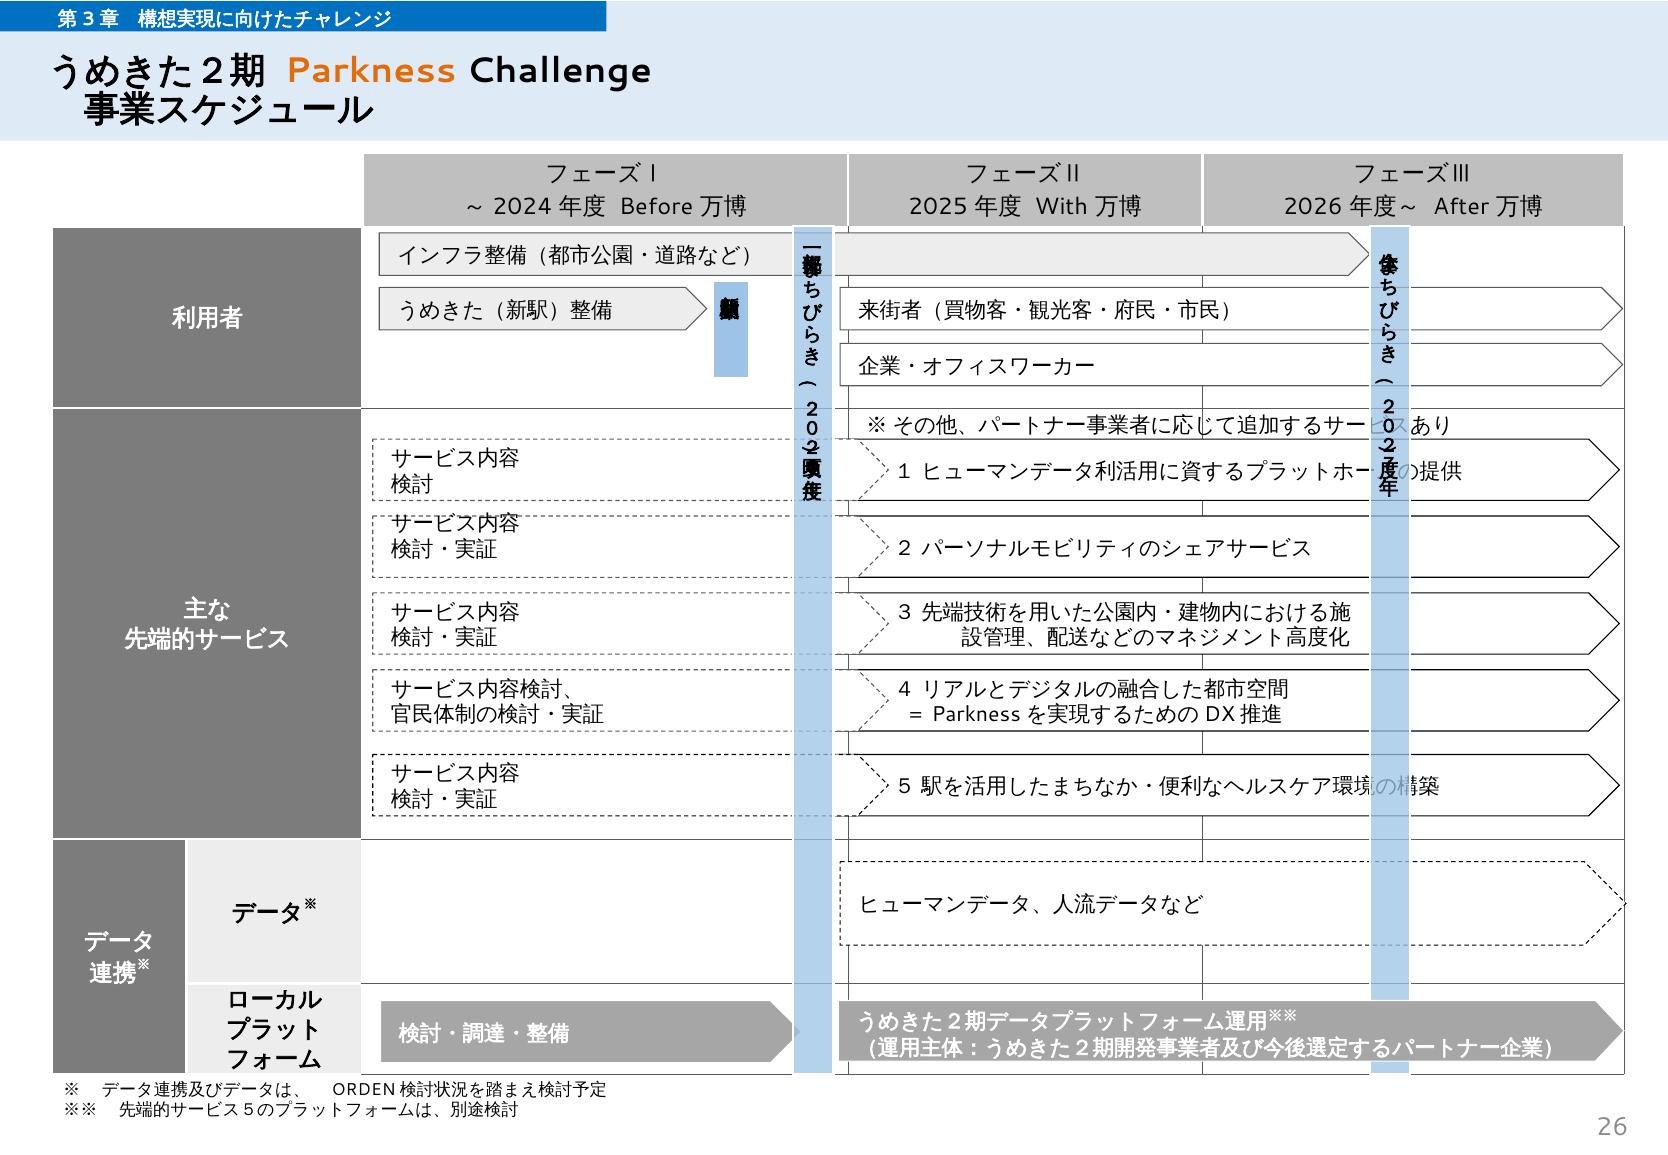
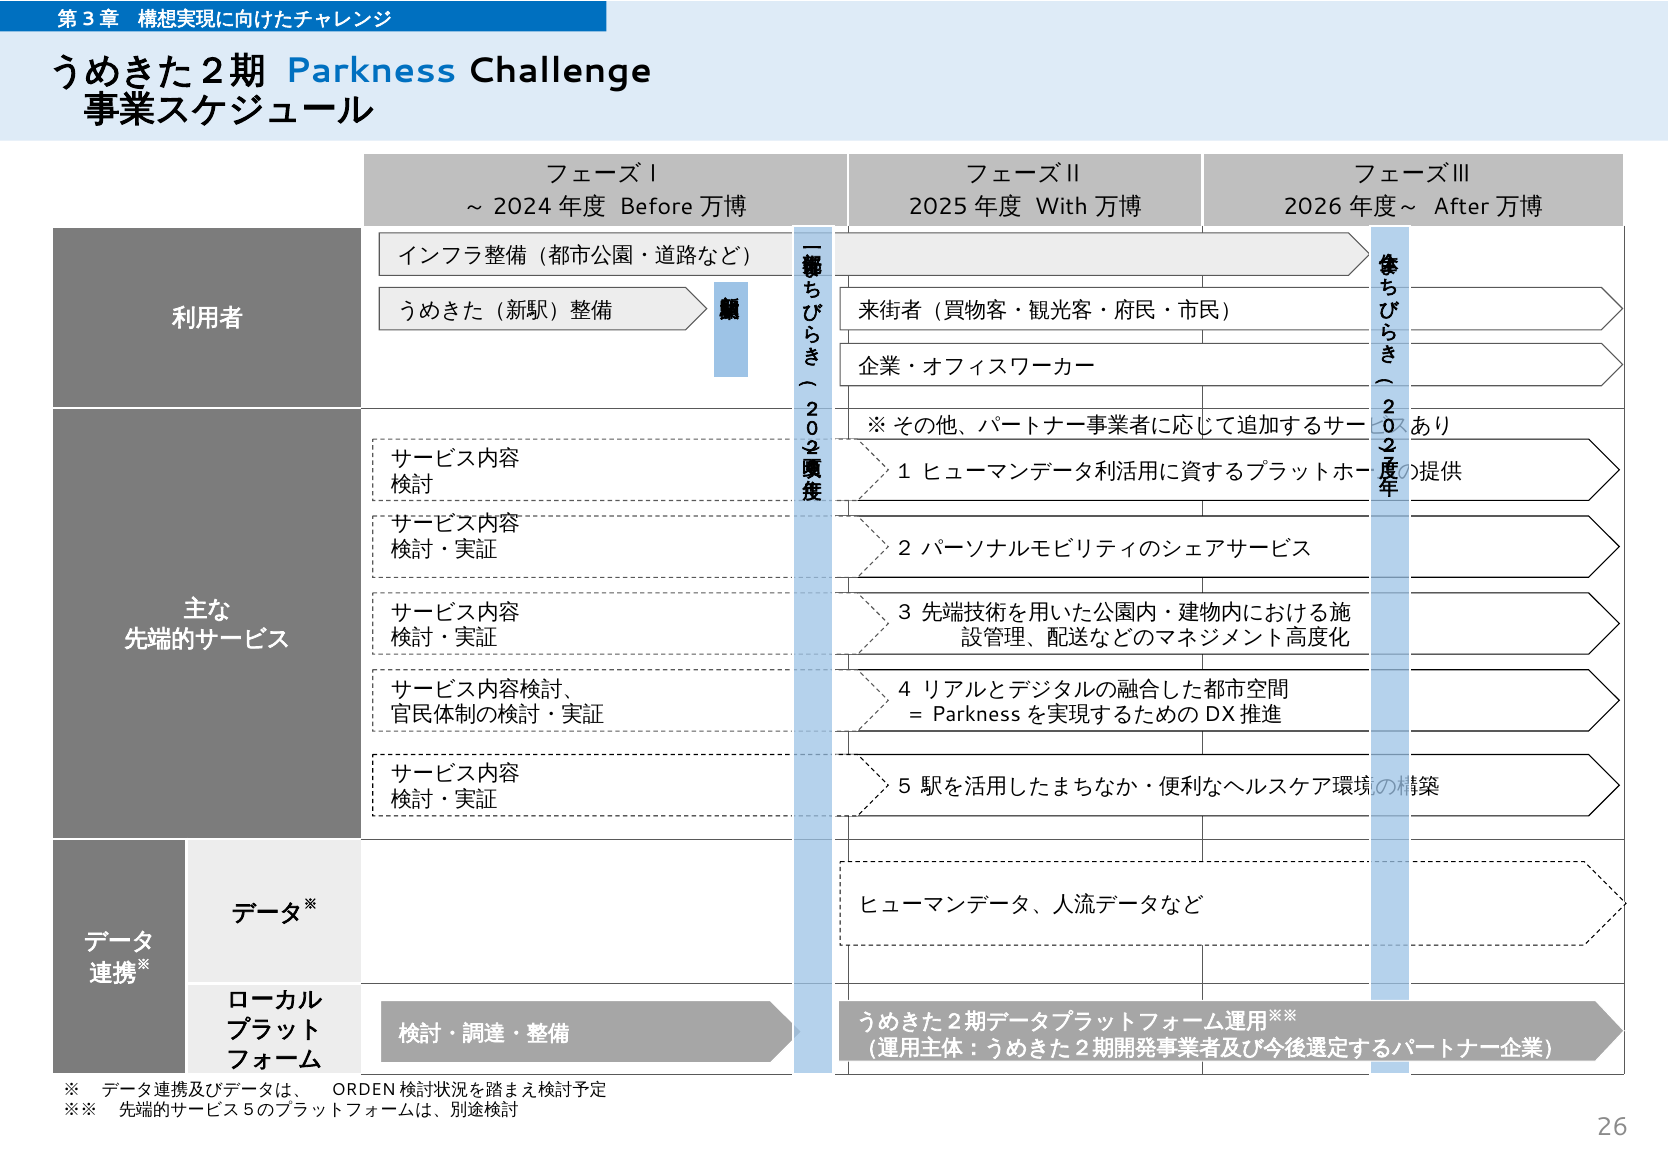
Parkness colour: orange -> blue
